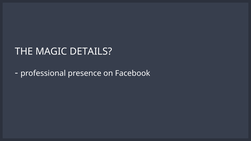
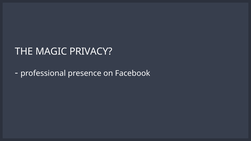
DETAILS: DETAILS -> PRIVACY
